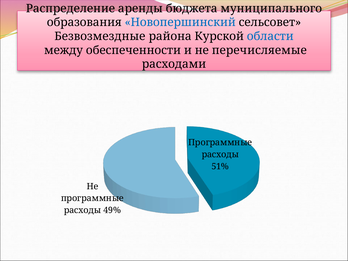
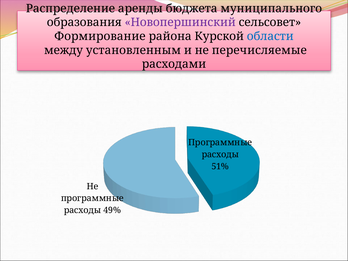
Новопершинский colour: blue -> purple
Безвозмездные: Безвозмездные -> Формирование
обеспеченности: обеспеченности -> установленным
